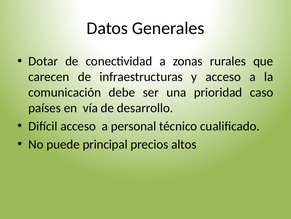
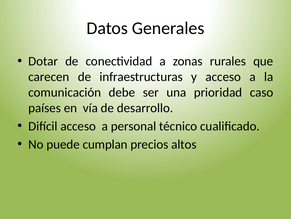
principal: principal -> cumplan
